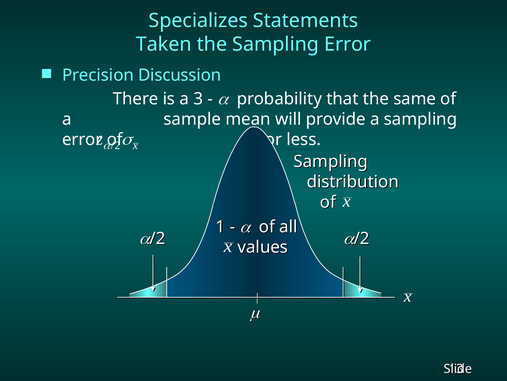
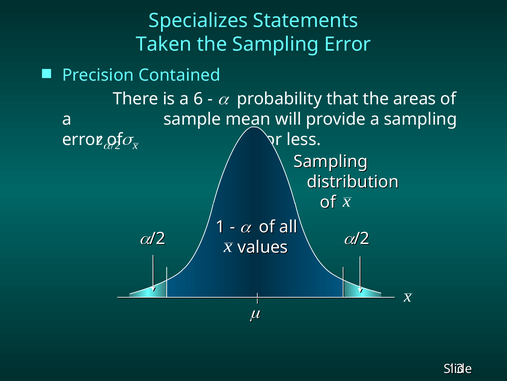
Discussion: Discussion -> Contained
3: 3 -> 6
same: same -> areas
